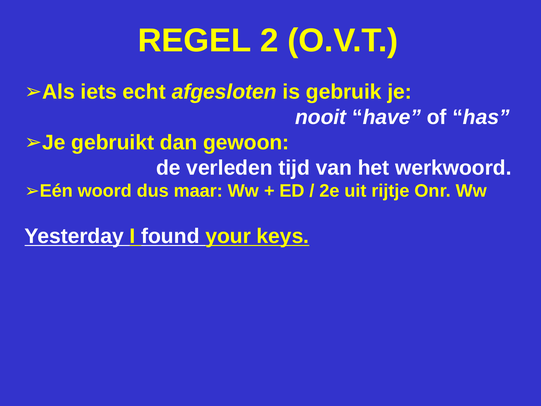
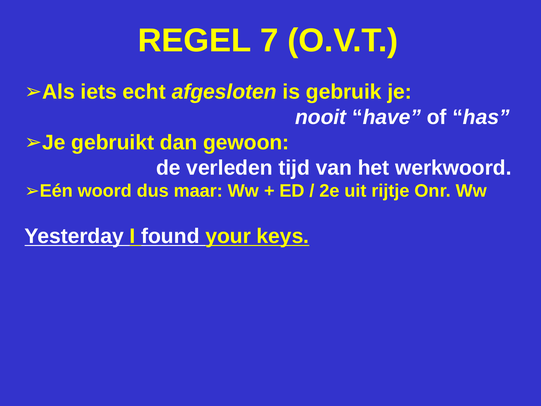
2: 2 -> 7
